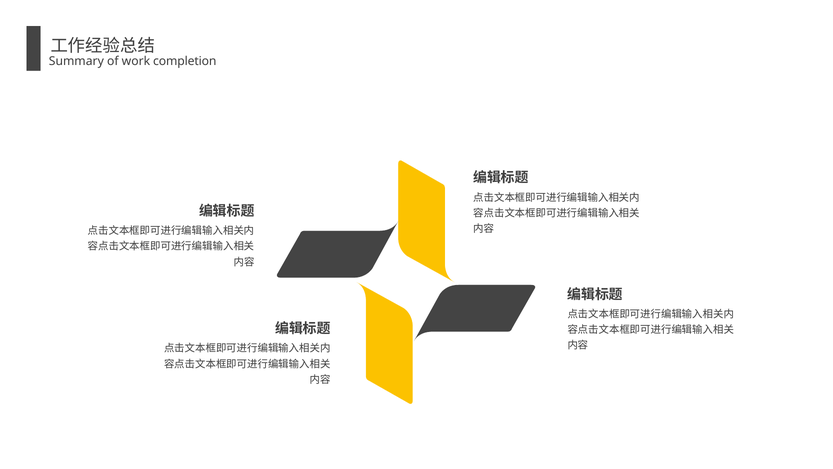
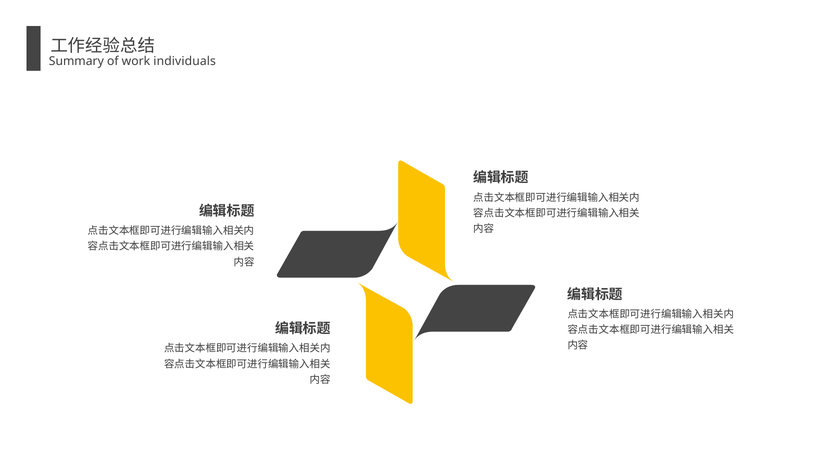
completion: completion -> individuals
